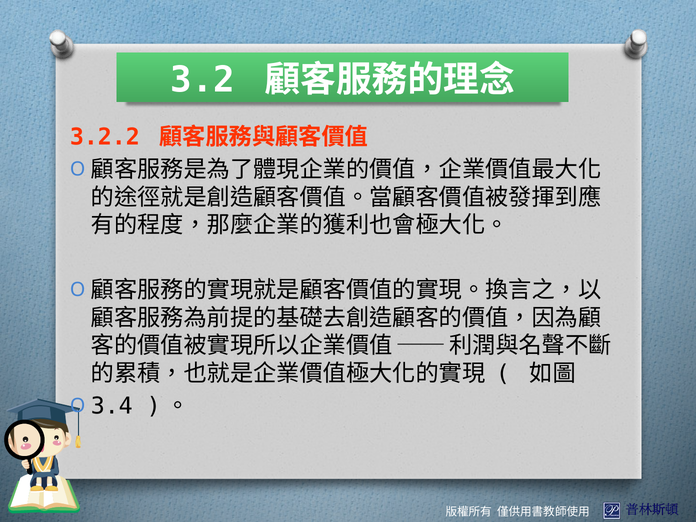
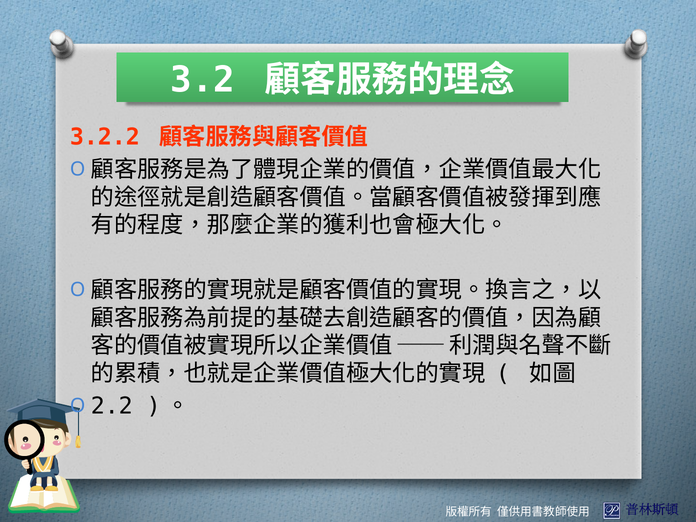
3.4: 3.4 -> 2.2
